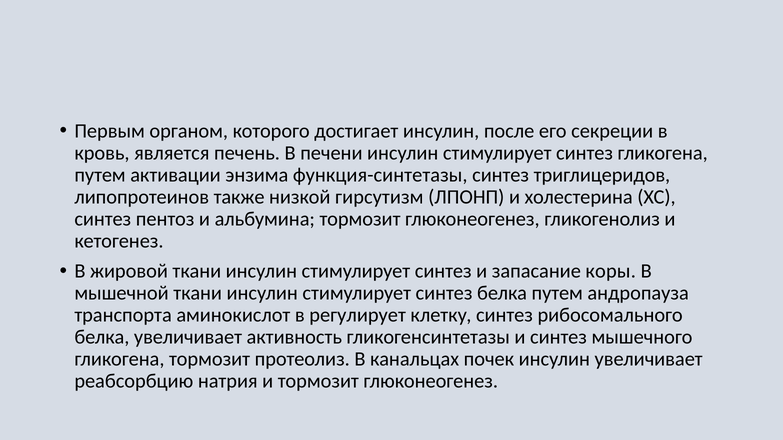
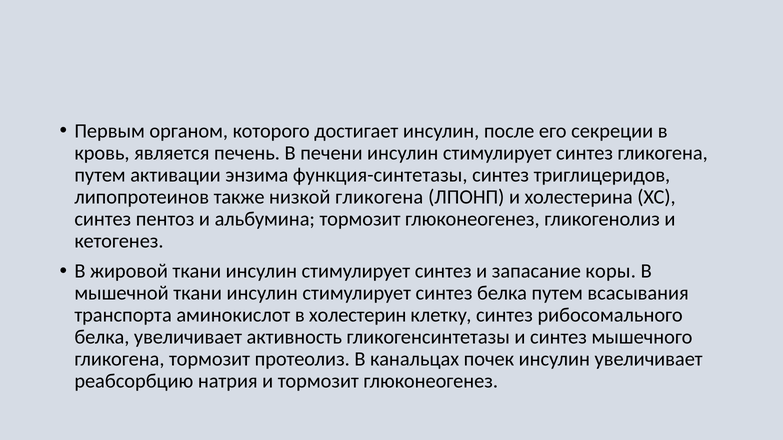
низкой гирсутизм: гирсутизм -> гликогена
андропауза: андропауза -> всасывания
регулирует: регулирует -> холестерин
